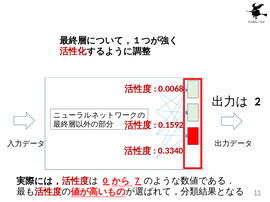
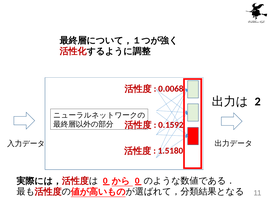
0.3340: 0.3340 -> 1.5180
7 at (137, 181): 7 -> 0
